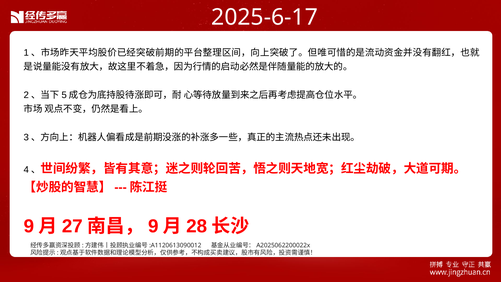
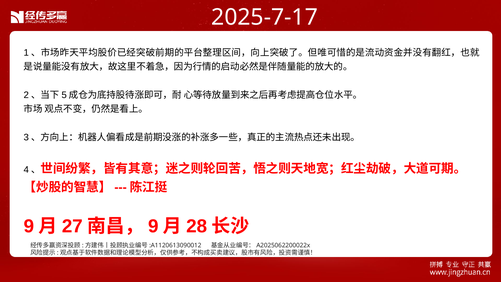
2025-6-17: 2025-6-17 -> 2025-7-17
